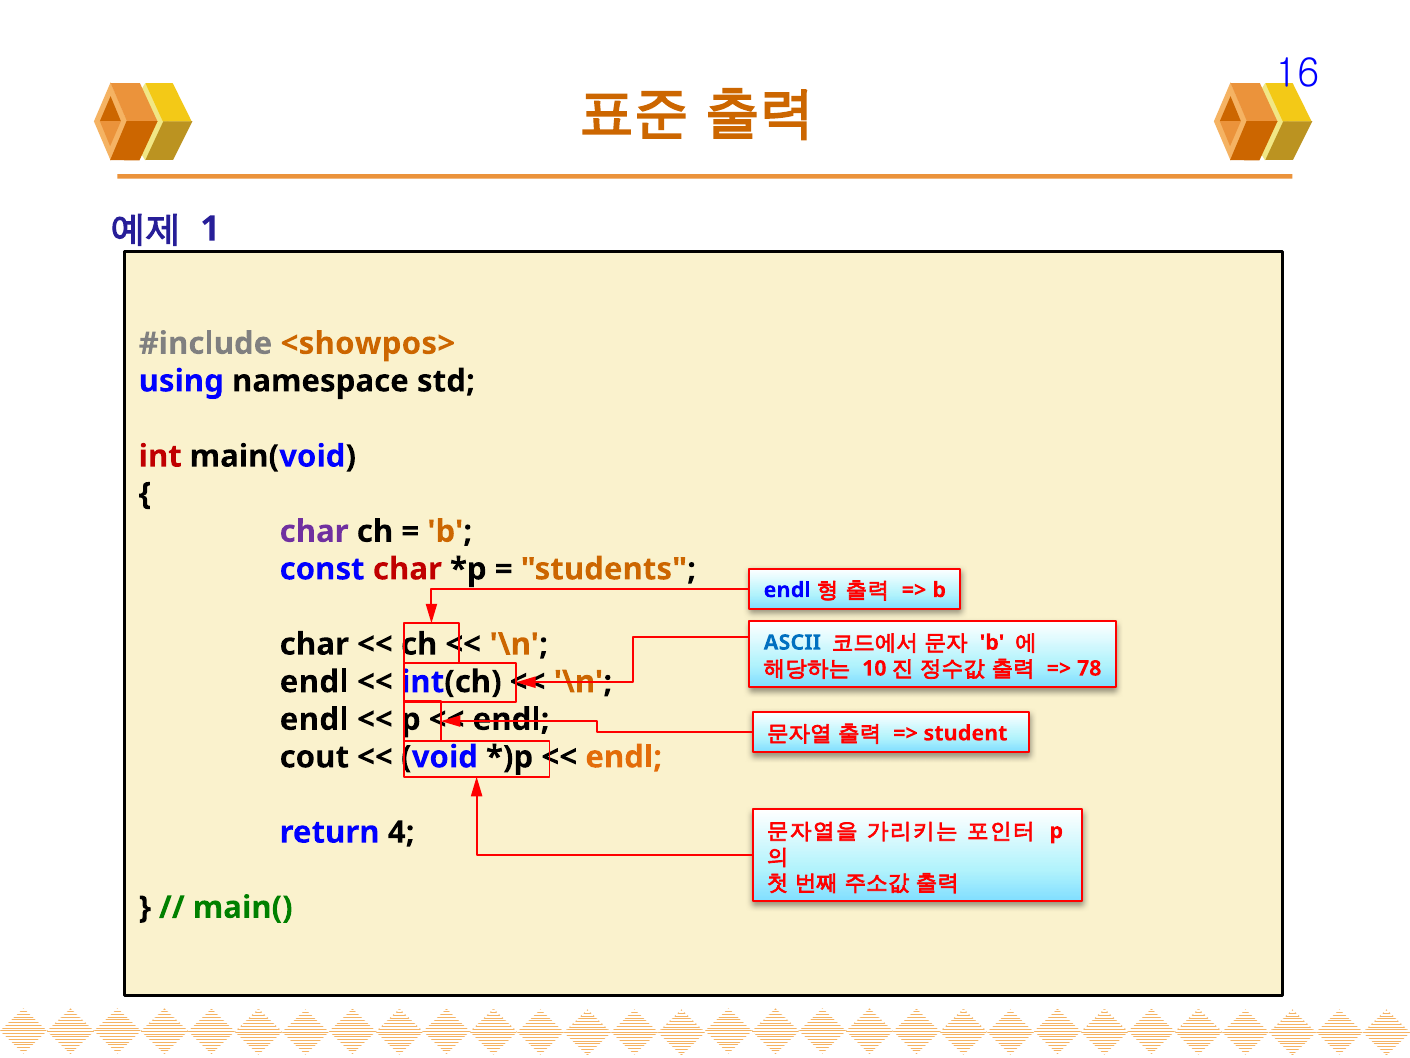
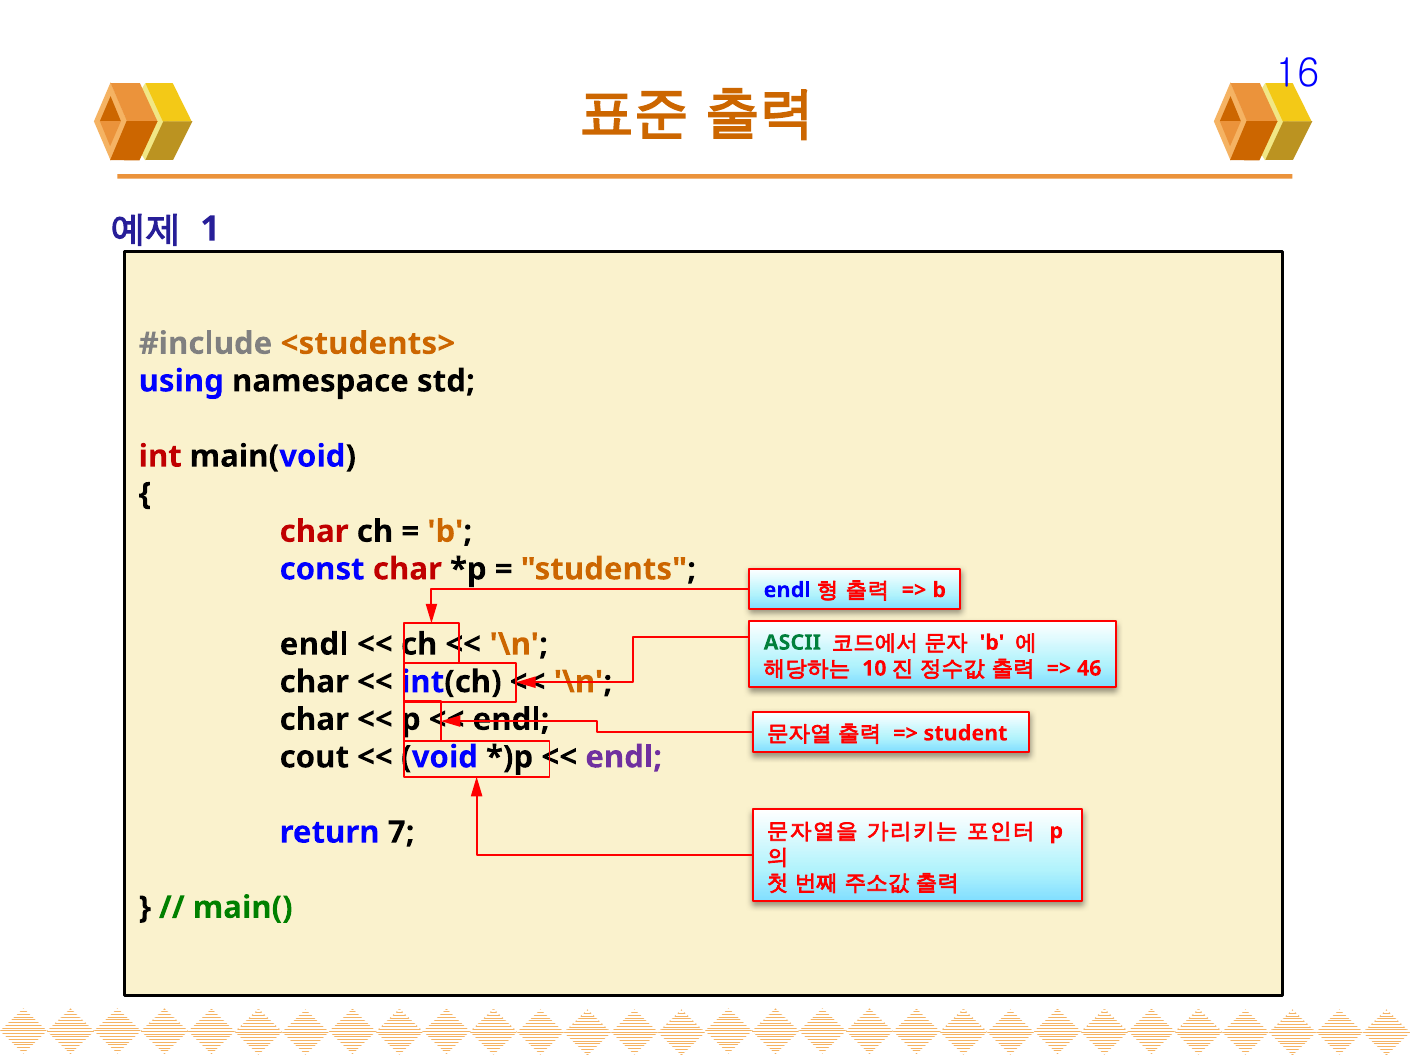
<showpos>: <showpos> -> <students>
char at (314, 531) colour: purple -> red
ASCII colour: blue -> green
char at (314, 644): char -> endl
78: 78 -> 46
endl at (314, 682): endl -> char
endl at (314, 719): endl -> char
endl at (624, 757) colour: orange -> purple
4: 4 -> 7
